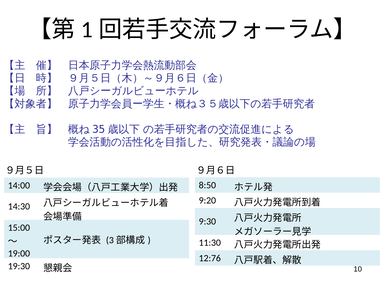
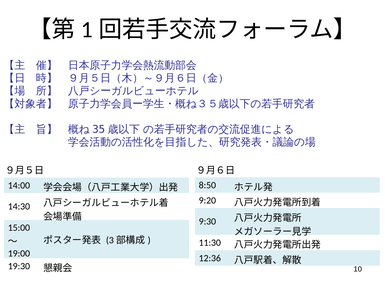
12:76: 12:76 -> 12:36
